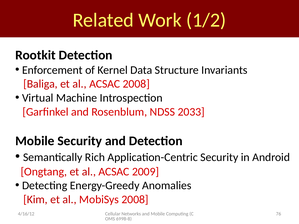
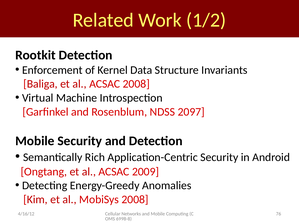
2033: 2033 -> 2097
